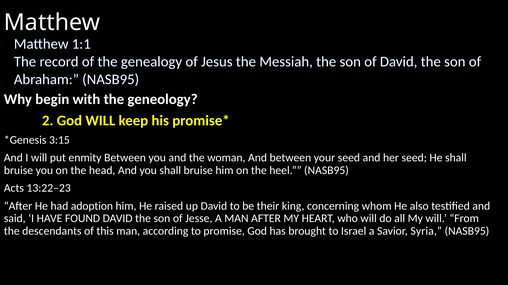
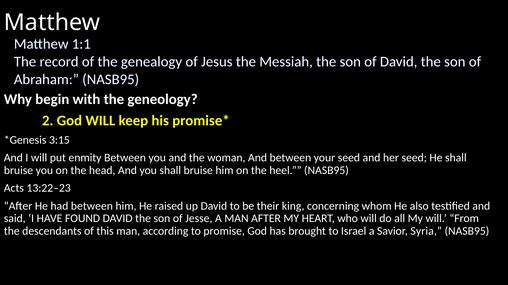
had adoption: adoption -> between
